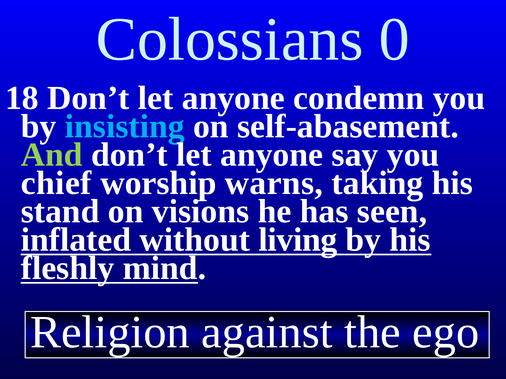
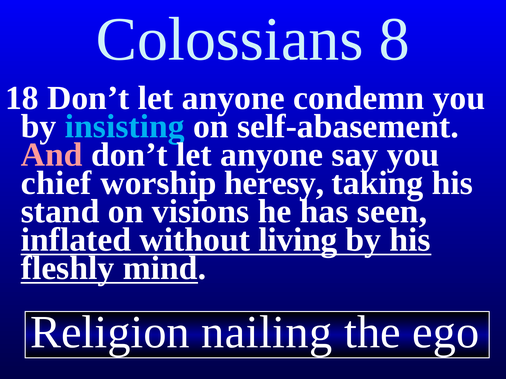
0: 0 -> 8
And colour: light green -> pink
warns: warns -> heresy
against: against -> nailing
